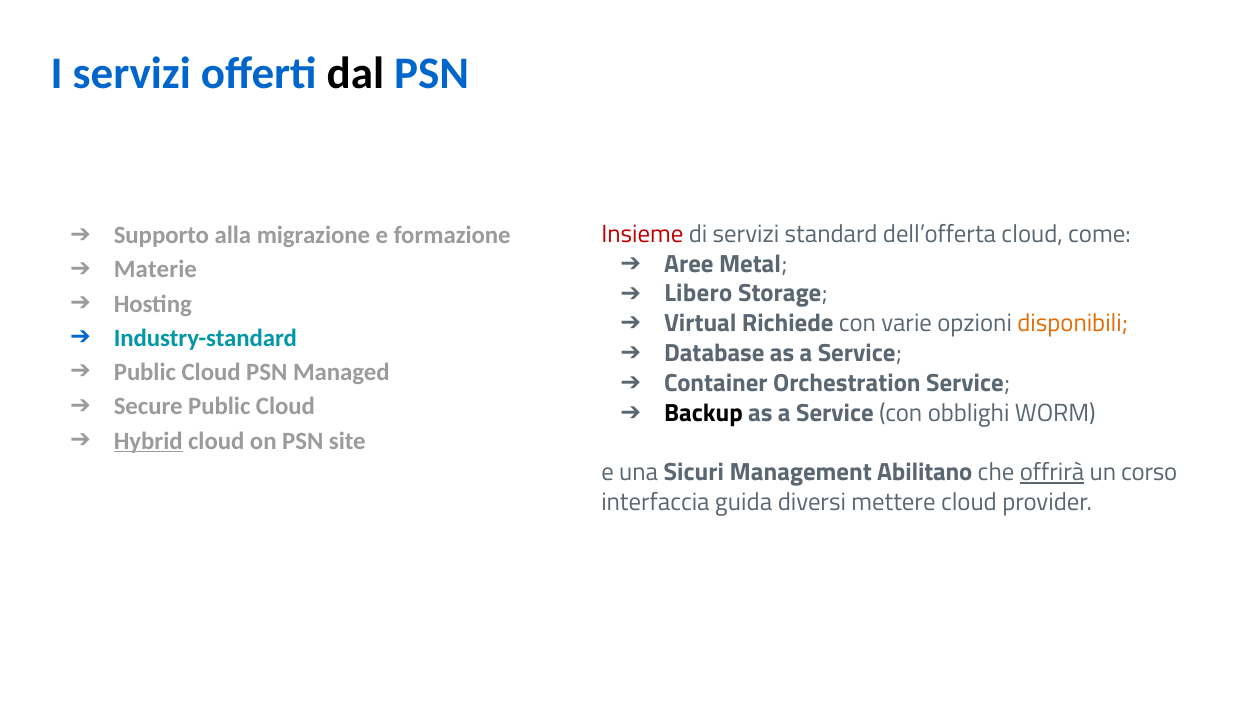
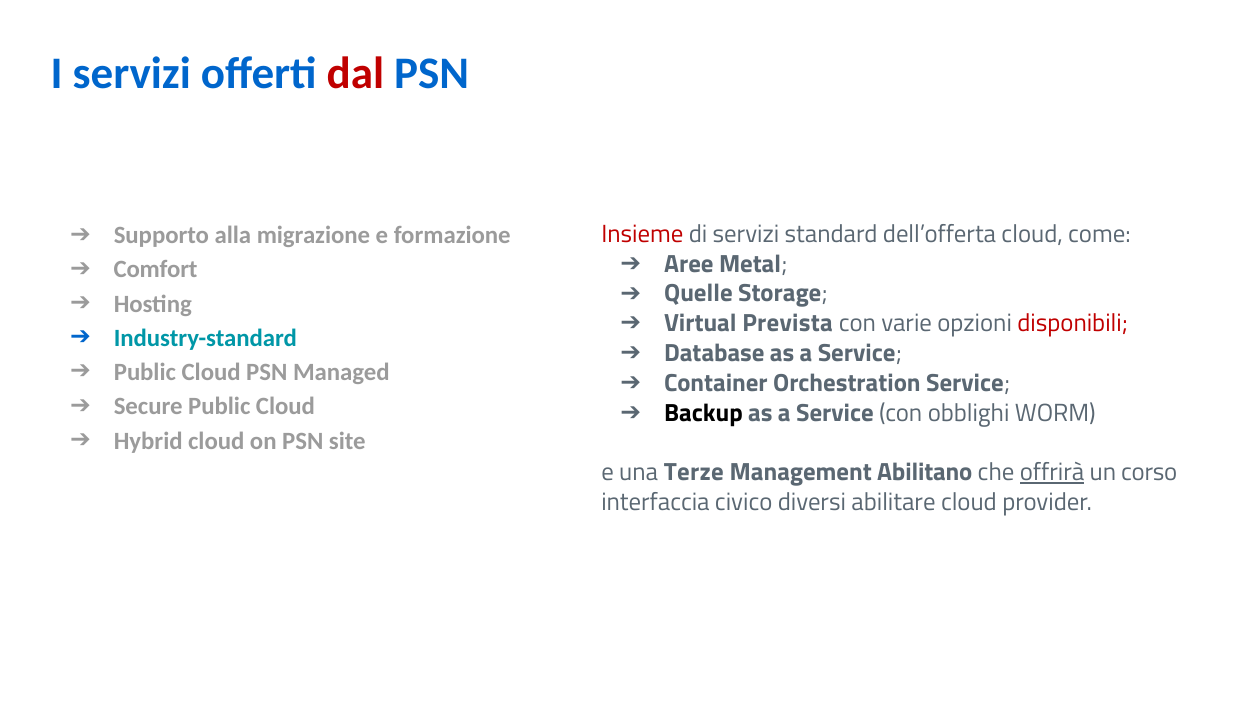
dal colour: black -> red
Materie: Materie -> Comfort
Libero: Libero -> Quelle
Richiede: Richiede -> Prevista
disponibili colour: orange -> red
Hybrid underline: present -> none
Sicuri: Sicuri -> Terze
guida: guida -> civico
mettere: mettere -> abilitare
